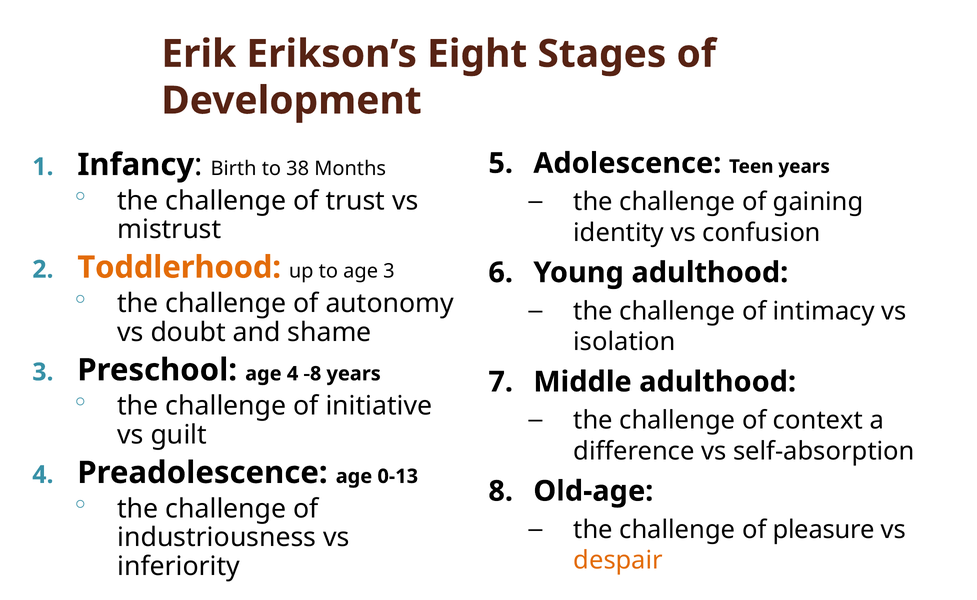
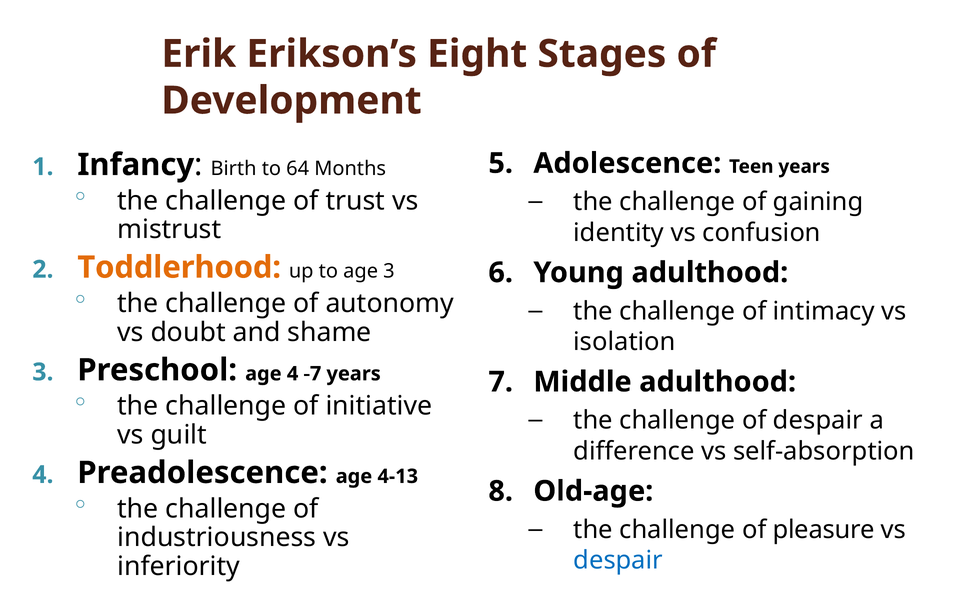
38: 38 -> 64
-8: -8 -> -7
of context: context -> despair
0-13: 0-13 -> 4-13
despair at (618, 561) colour: orange -> blue
